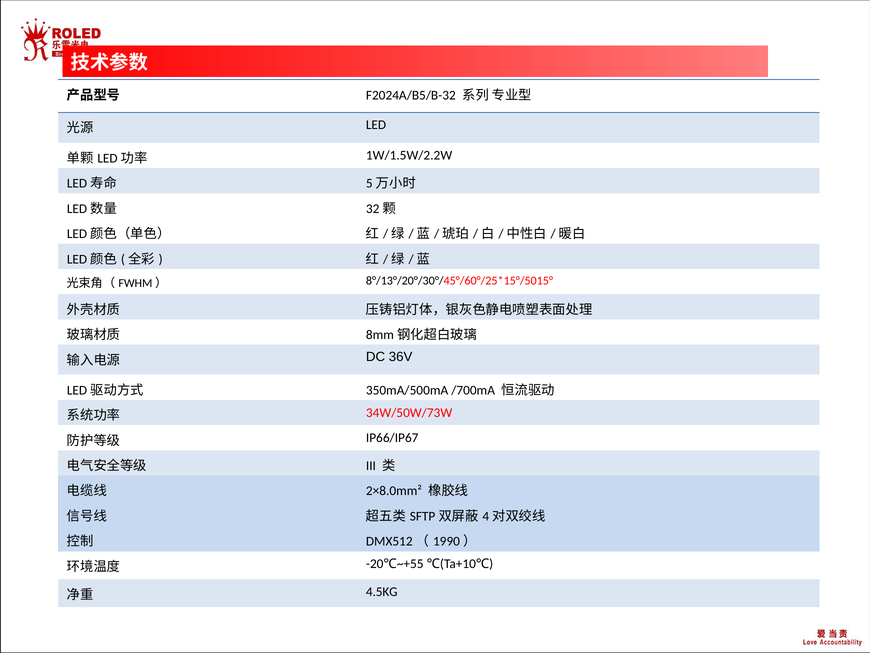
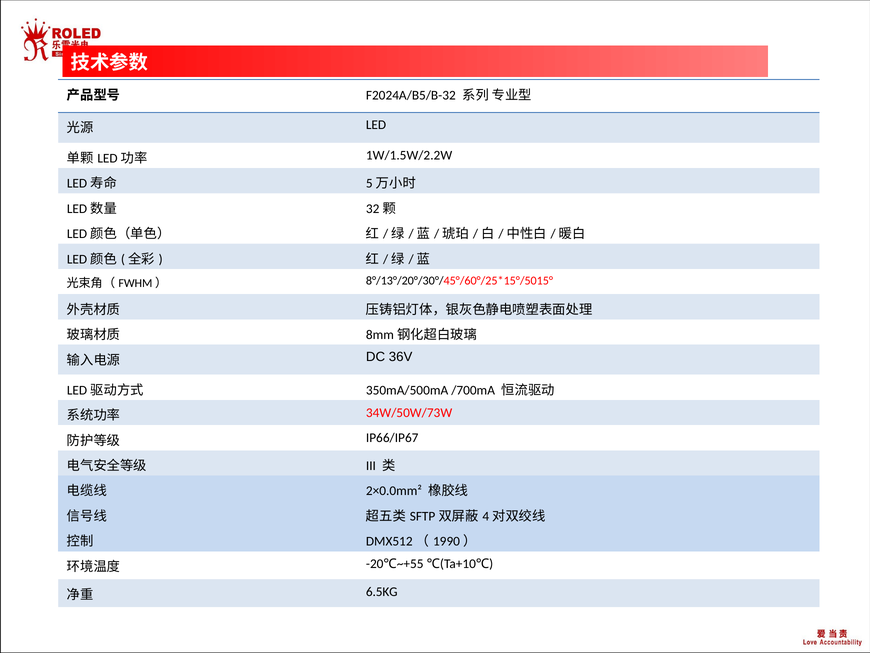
2×8.0mm²: 2×8.0mm² -> 2×0.0mm²
4.5KG: 4.5KG -> 6.5KG
